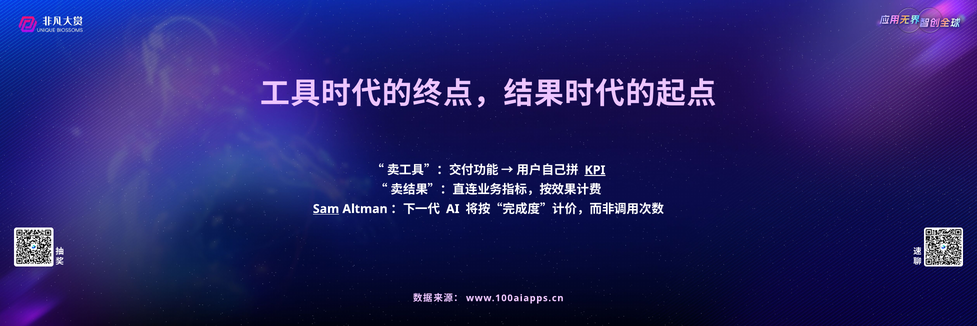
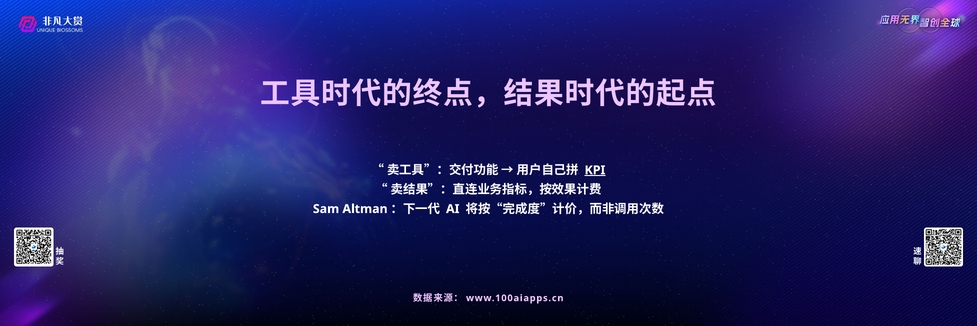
Sam underline: present -> none
